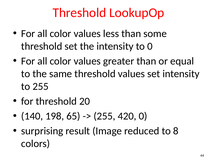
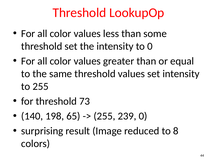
20: 20 -> 73
420: 420 -> 239
